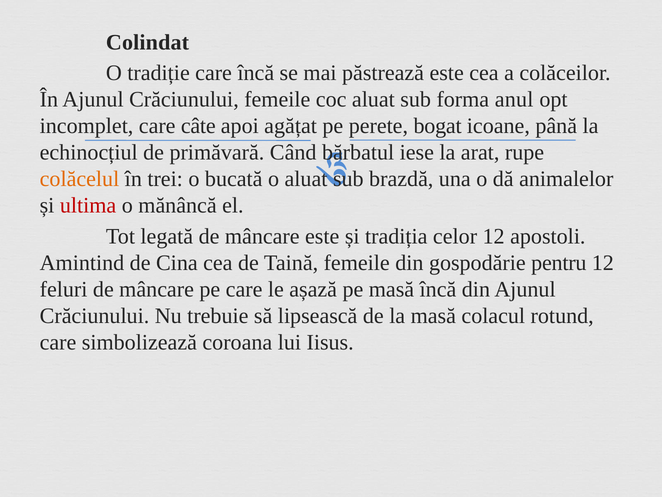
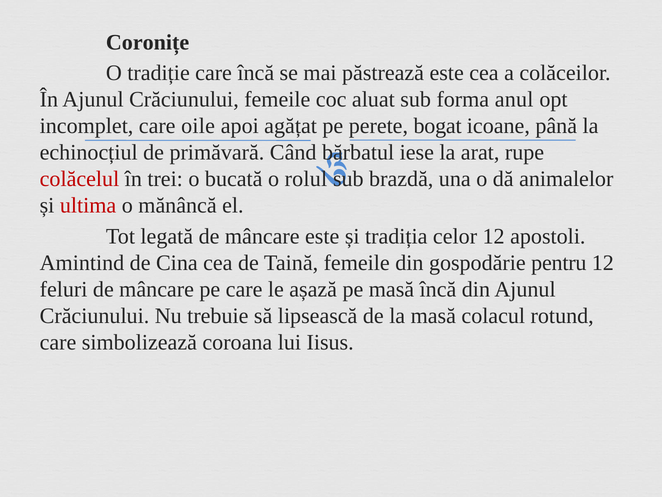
Colindat: Colindat -> Coronițe
câte: câte -> oile
colăcelul colour: orange -> red
o aluat: aluat -> rolul
